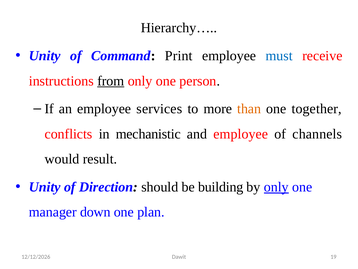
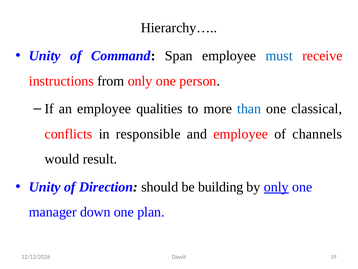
Print: Print -> Span
from underline: present -> none
services: services -> qualities
than colour: orange -> blue
together: together -> classical
mechanistic: mechanistic -> responsible
